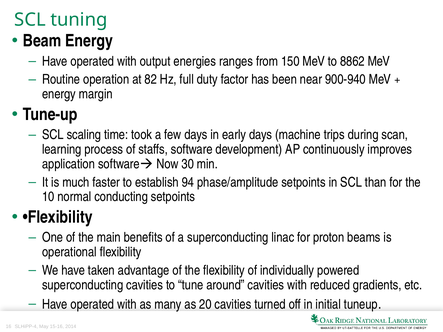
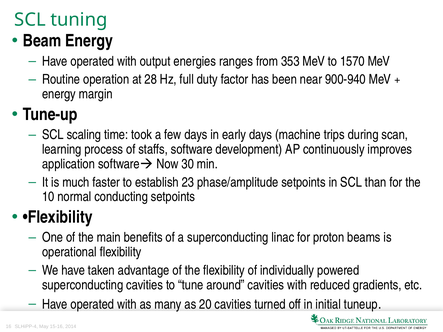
150: 150 -> 353
8862: 8862 -> 1570
82: 82 -> 28
94: 94 -> 23
